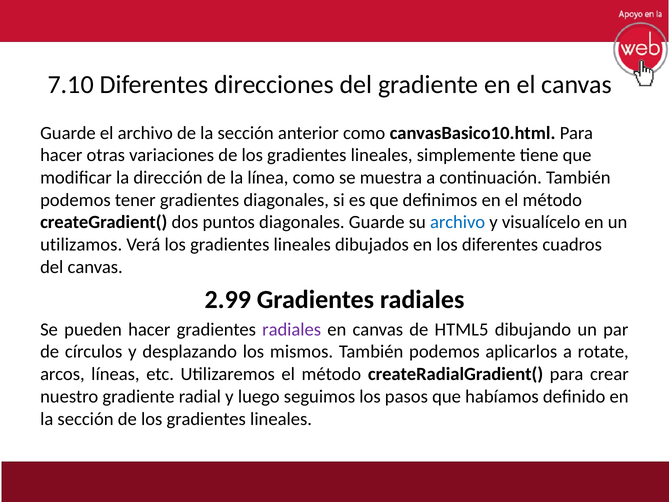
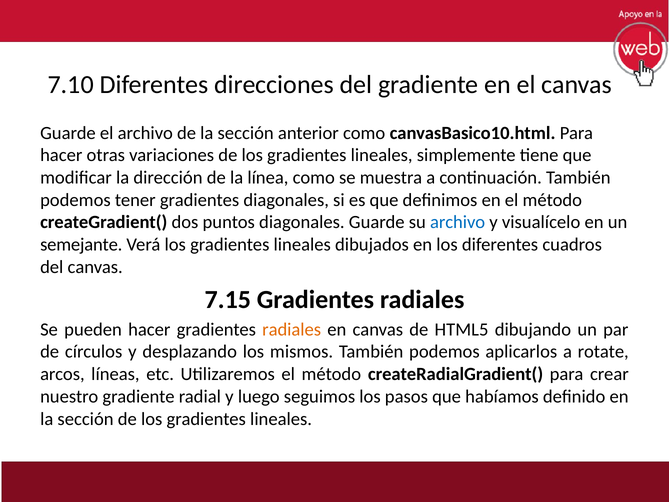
utilizamos: utilizamos -> semejante
2.99: 2.99 -> 7.15
radiales at (292, 329) colour: purple -> orange
